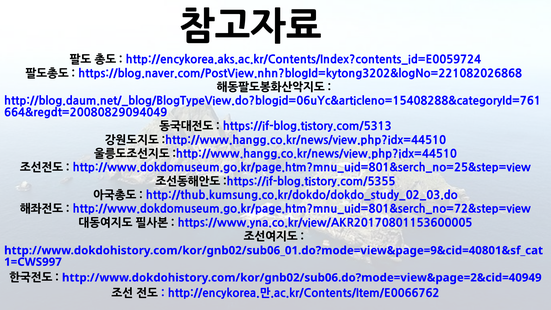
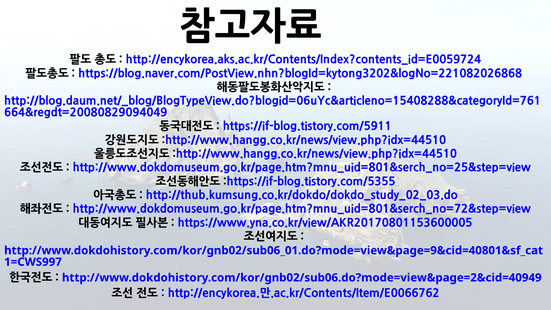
https://if-blog.tistory.com/5313: https://if-blog.tistory.com/5313 -> https://if-blog.tistory.com/5911
